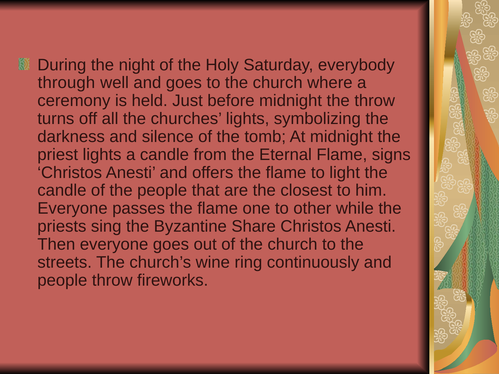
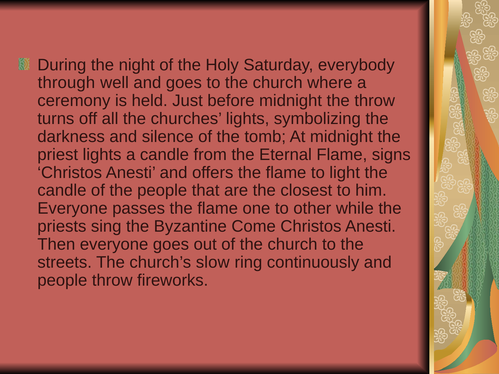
Share: Share -> Come
wine: wine -> slow
